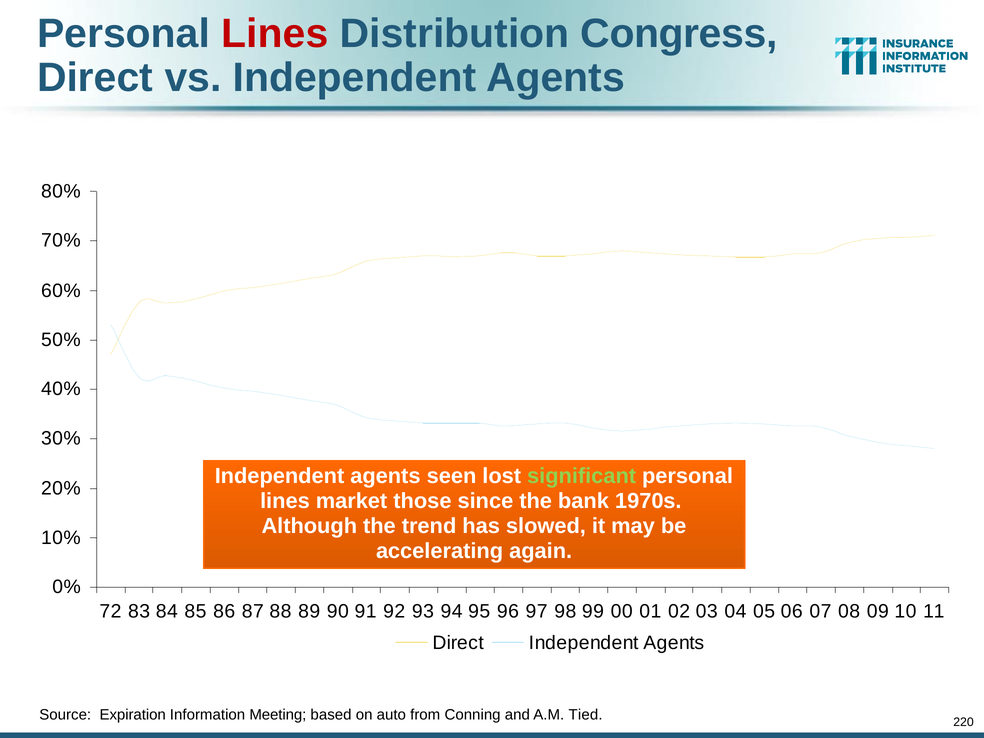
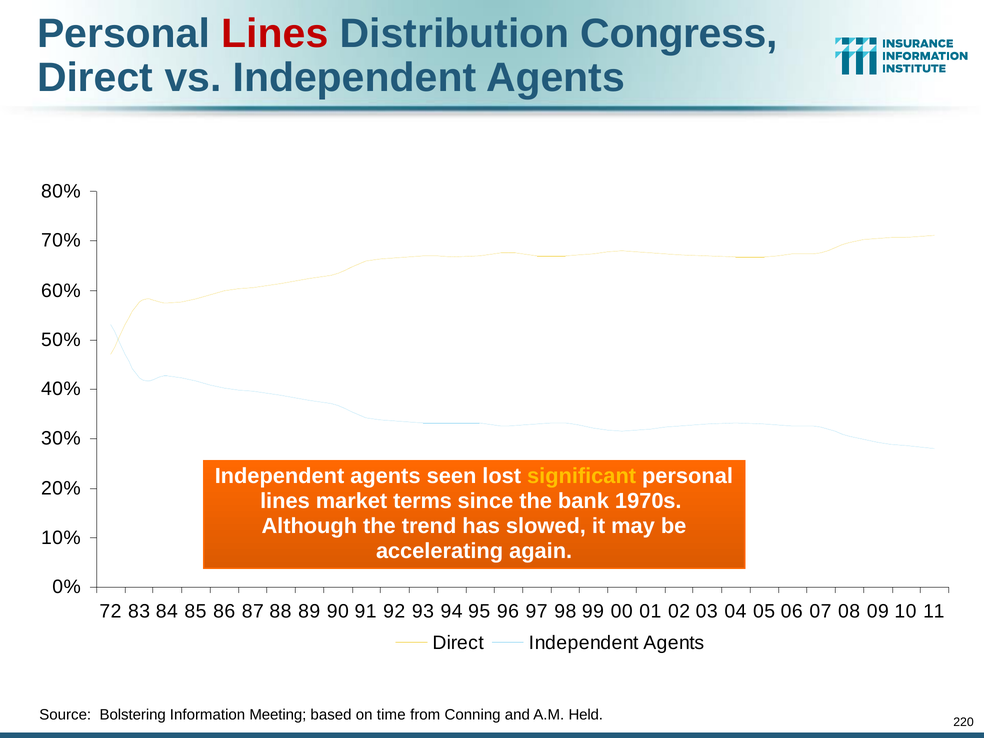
significant colour: light green -> yellow
those: those -> terms
Expiration: Expiration -> Bolstering
auto: auto -> time
Tied: Tied -> Held
